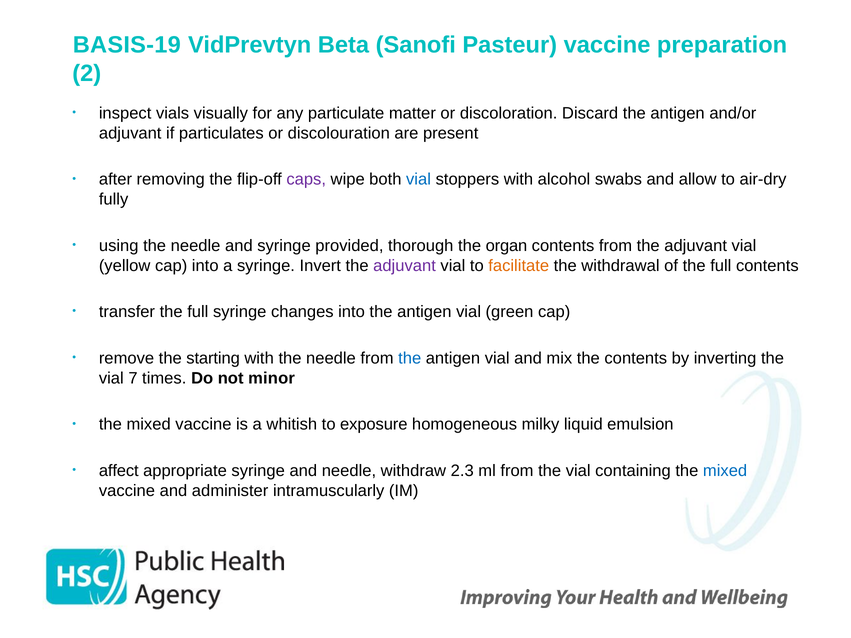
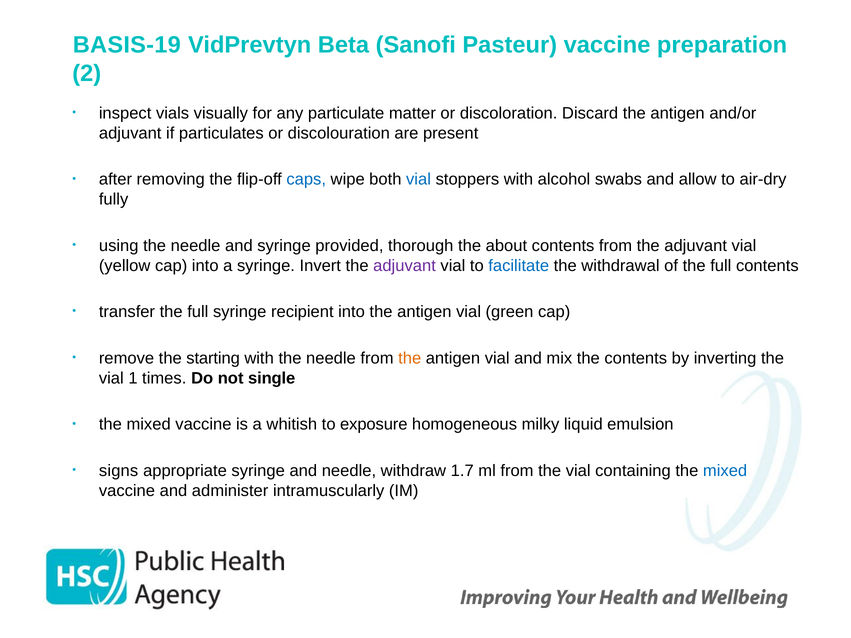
caps colour: purple -> blue
organ: organ -> about
facilitate colour: orange -> blue
changes: changes -> recipient
the at (410, 358) colour: blue -> orange
7: 7 -> 1
minor: minor -> single
affect: affect -> signs
2.3: 2.3 -> 1.7
